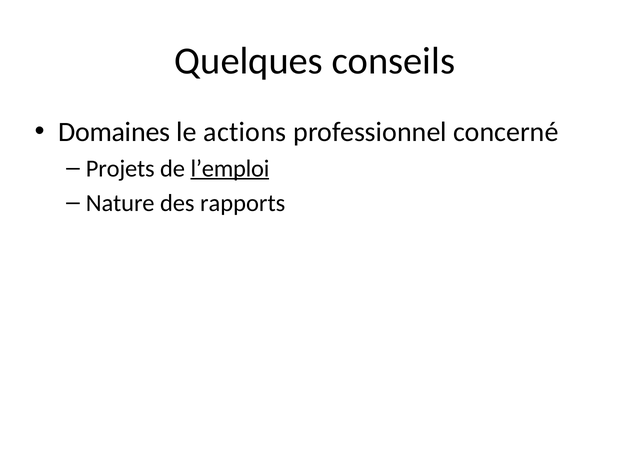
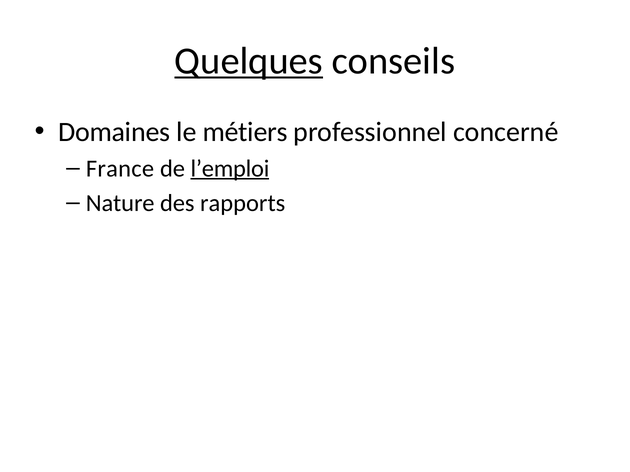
Quelques underline: none -> present
actions: actions -> métiers
Projets: Projets -> France
